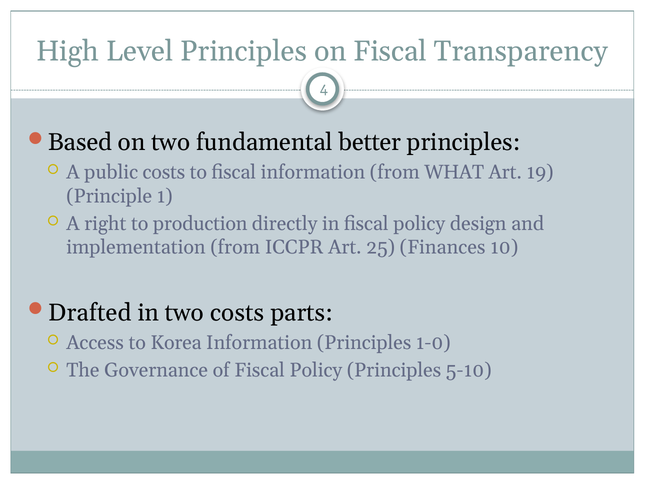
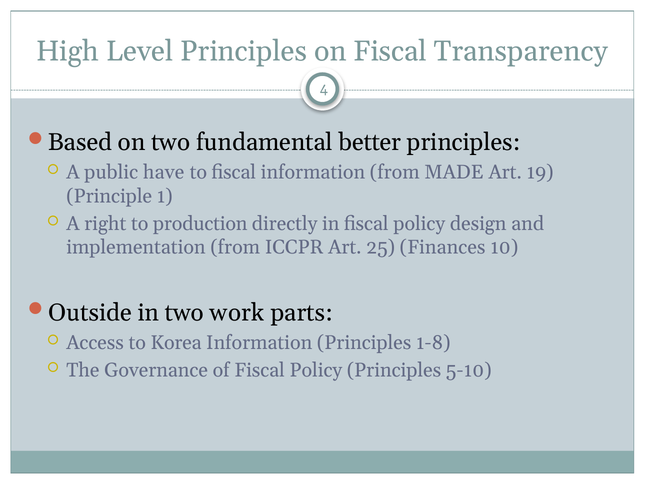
public costs: costs -> have
WHAT: WHAT -> MADE
Drafted: Drafted -> Outside
two costs: costs -> work
1-0: 1-0 -> 1-8
